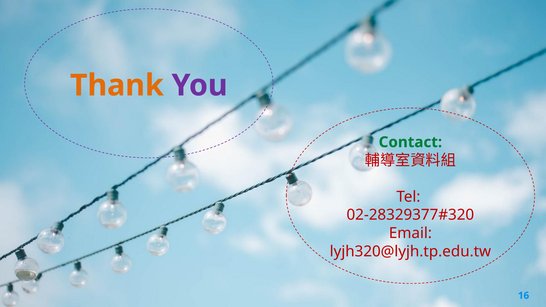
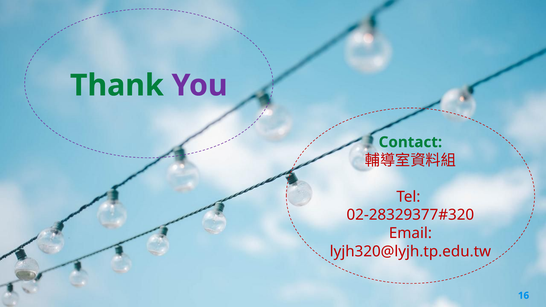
Thank colour: orange -> green
